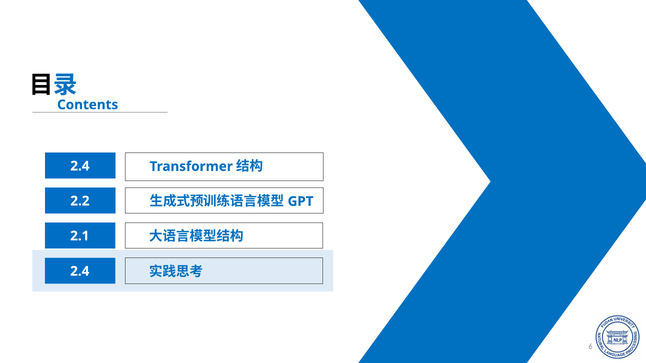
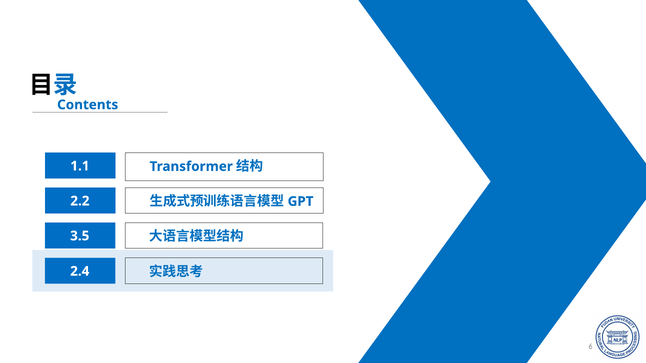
2.4 at (80, 166): 2.4 -> 1.1
2.1: 2.1 -> 3.5
